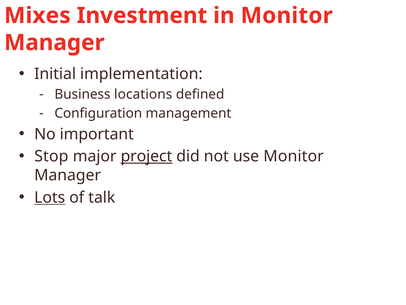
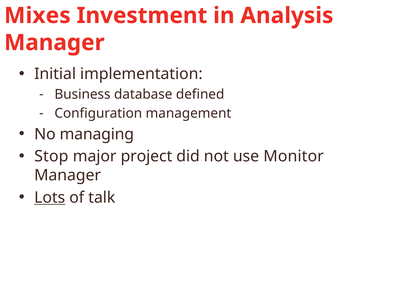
in Monitor: Monitor -> Analysis
locations: locations -> database
important: important -> managing
project underline: present -> none
